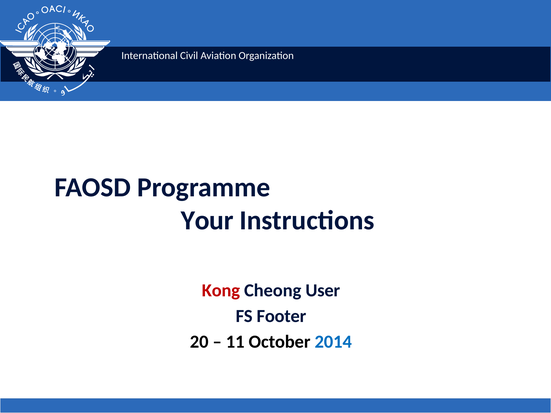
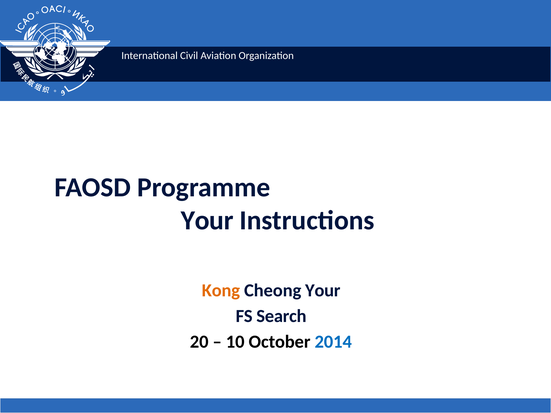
Kong colour: red -> orange
Cheong User: User -> Your
Footer: Footer -> Search
11: 11 -> 10
